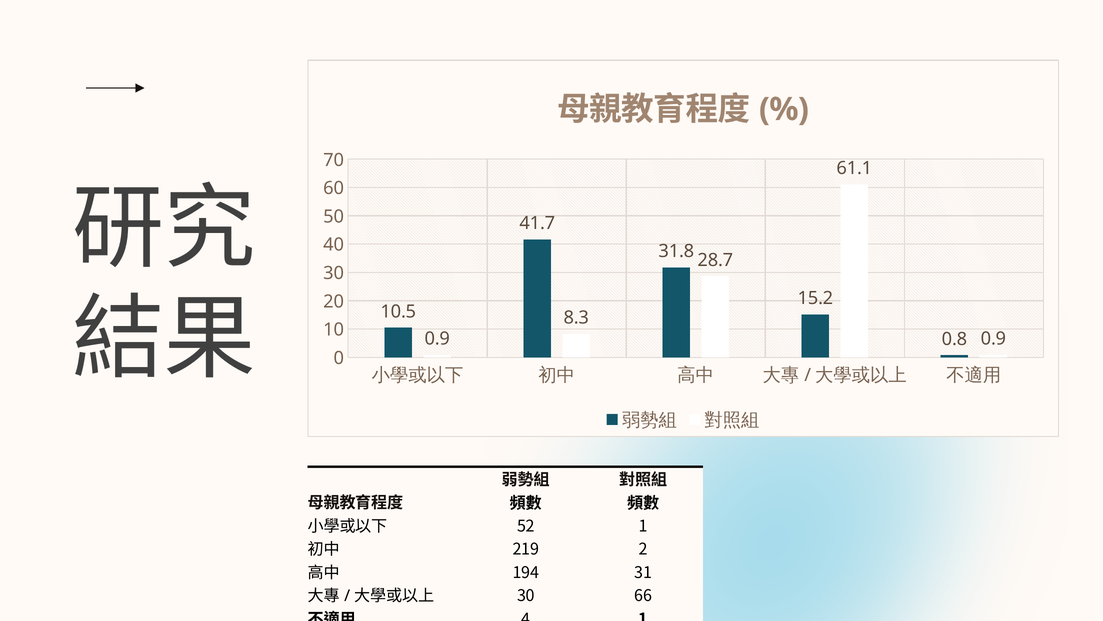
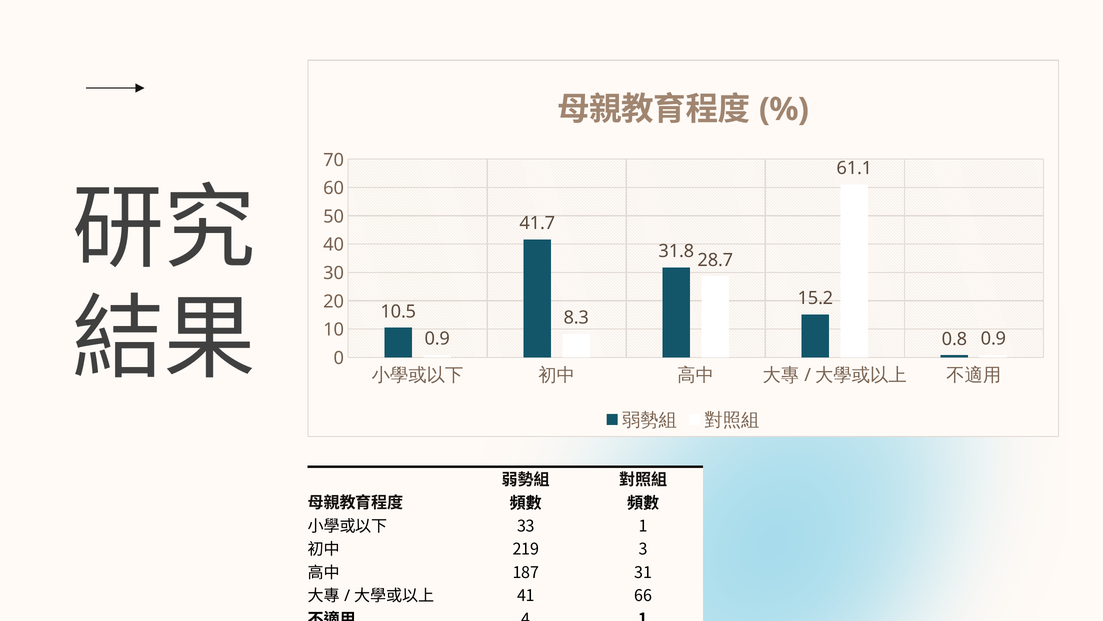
52: 52 -> 33
2: 2 -> 3
194: 194 -> 187
30 at (526, 596): 30 -> 41
